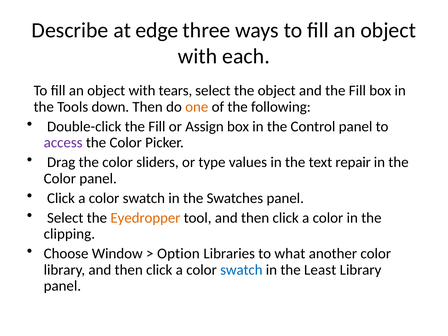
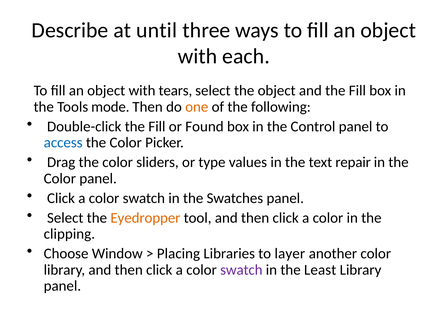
edge: edge -> until
down: down -> mode
Assign: Assign -> Found
access colour: purple -> blue
Option: Option -> Placing
what: what -> layer
swatch at (241, 270) colour: blue -> purple
